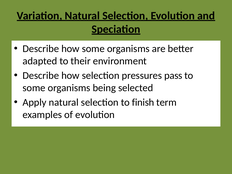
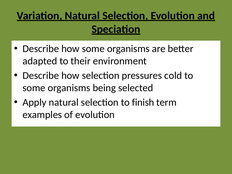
pass: pass -> cold
